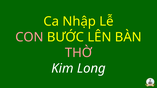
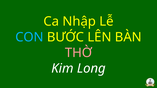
CON colour: pink -> light blue
